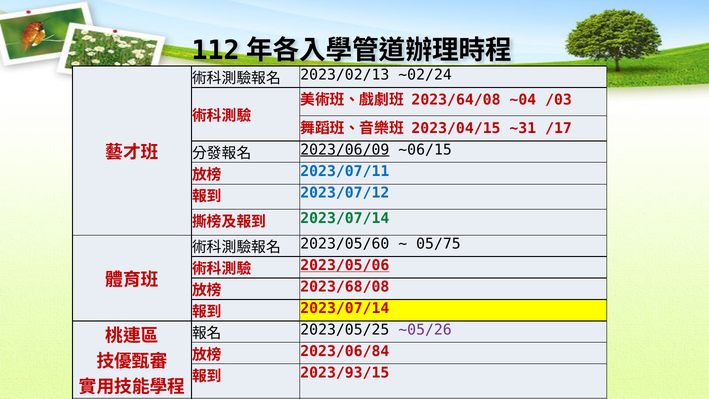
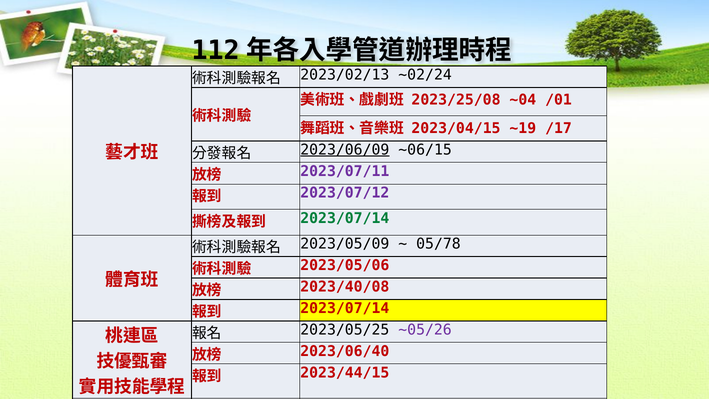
2023/64/08: 2023/64/08 -> 2023/25/08
/03: /03 -> /01
~31: ~31 -> ~19
2023/07/11 colour: blue -> purple
2023/07/12 colour: blue -> purple
2023/05/60: 2023/05/60 -> 2023/05/09
05/75: 05/75 -> 05/78
2023/05/06 underline: present -> none
2023/68/08: 2023/68/08 -> 2023/40/08
2023/06/84: 2023/06/84 -> 2023/06/40
2023/93/15: 2023/93/15 -> 2023/44/15
